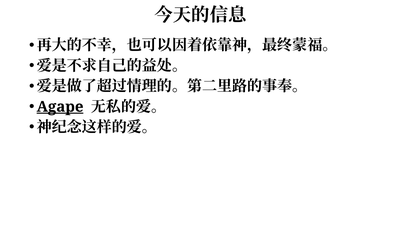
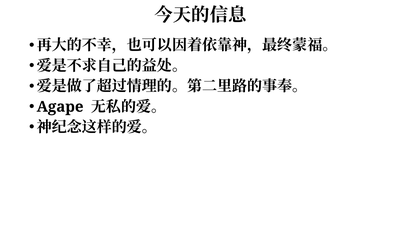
Agape underline: present -> none
